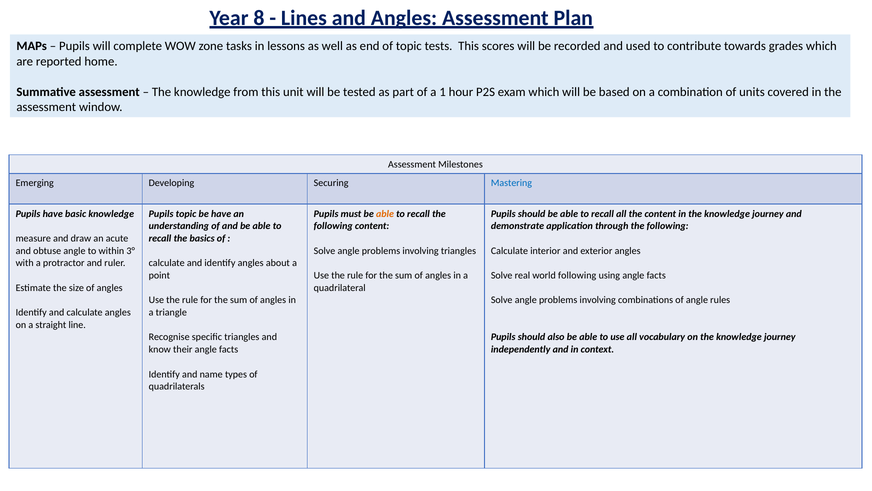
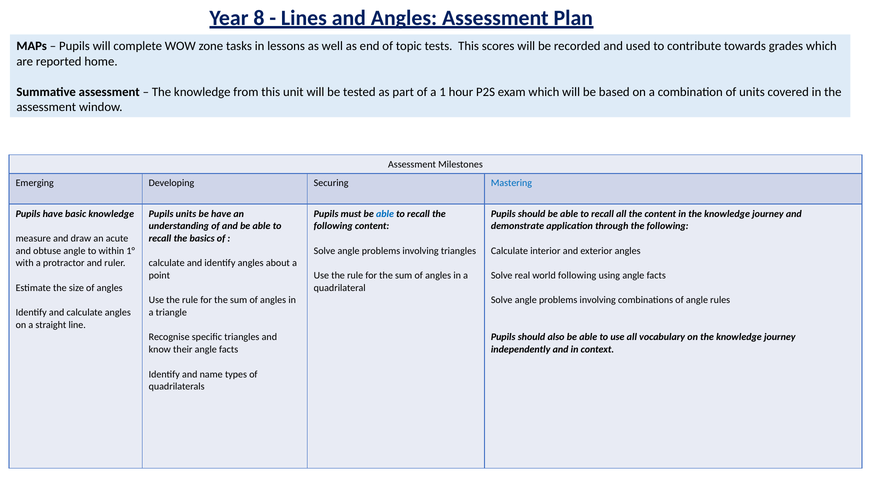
Pupils topic: topic -> units
able at (385, 213) colour: orange -> blue
3°: 3° -> 1°
